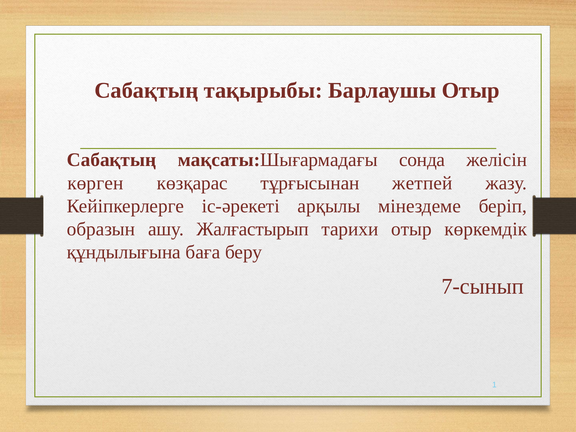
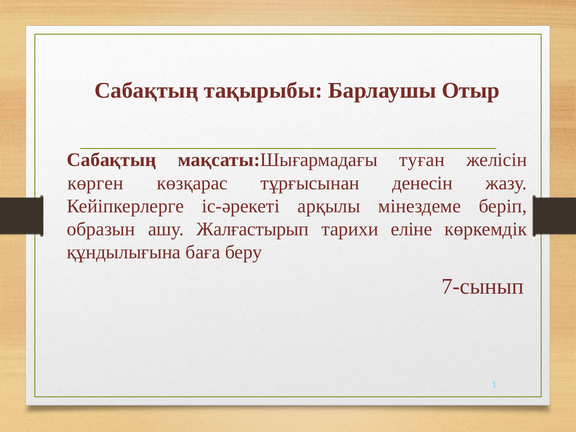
сонда: сонда -> туған
жетпей: жетпей -> денесін
тарихи отыр: отыр -> еліне
